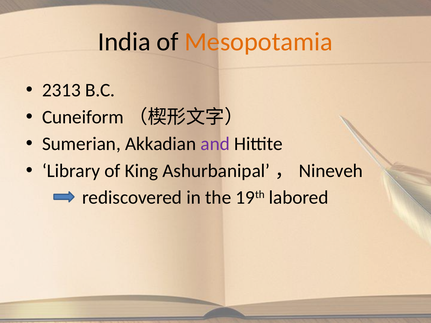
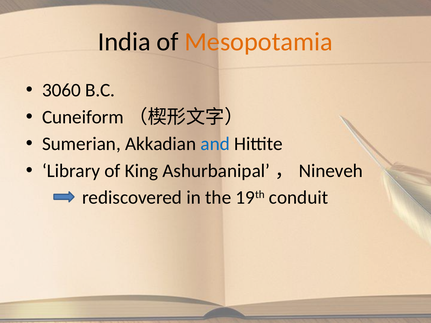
2313: 2313 -> 3060
and colour: purple -> blue
labored: labored -> conduit
